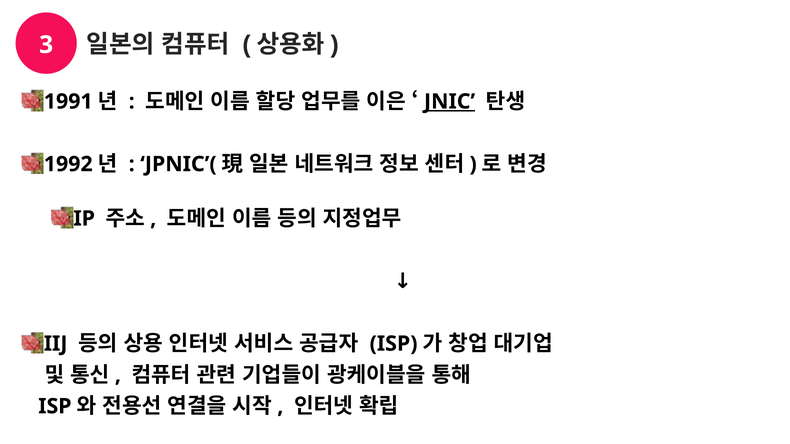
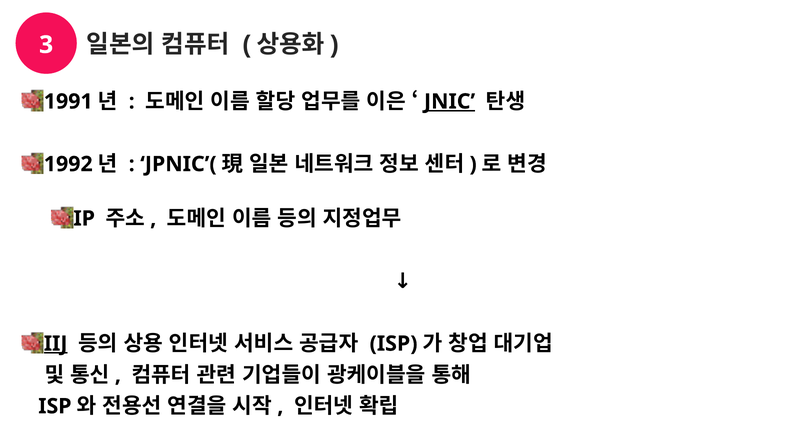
IIJ underline: none -> present
